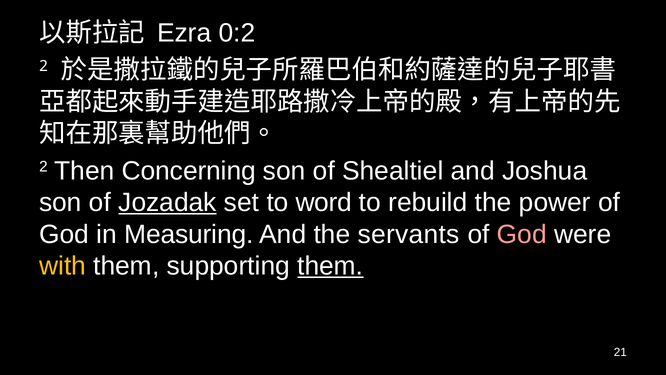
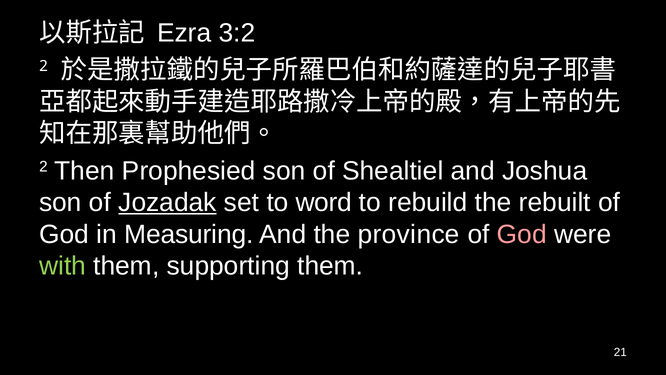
0:2: 0:2 -> 3:2
Concerning: Concerning -> Prophesied
power: power -> rebuilt
servants: servants -> province
with colour: yellow -> light green
them at (330, 266) underline: present -> none
